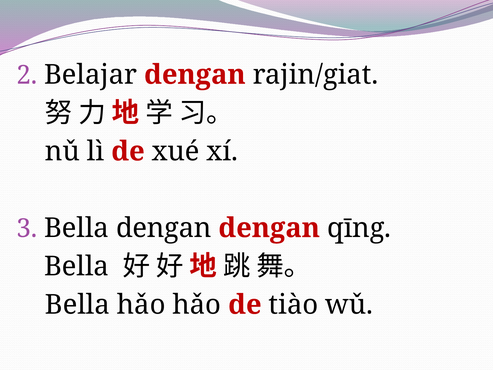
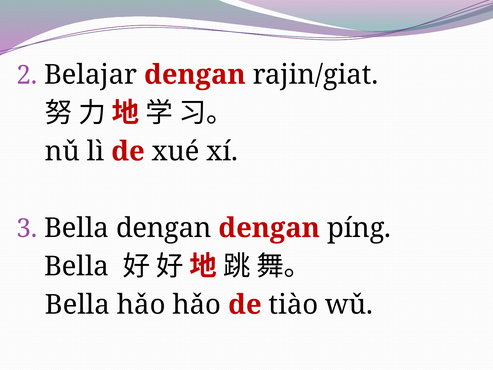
qīng: qīng -> píng
